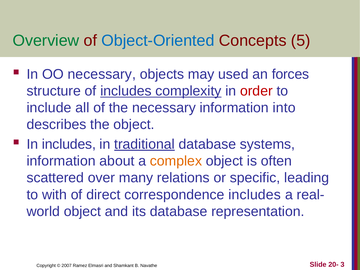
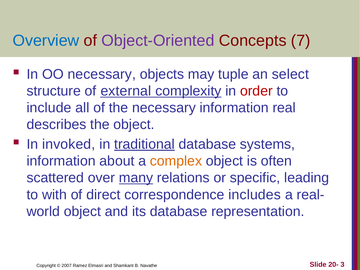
Overview colour: green -> blue
Object-Oriented colour: blue -> purple
5: 5 -> 7
used: used -> tuple
forces: forces -> select
of includes: includes -> external
into: into -> real
In includes: includes -> invoked
many underline: none -> present
